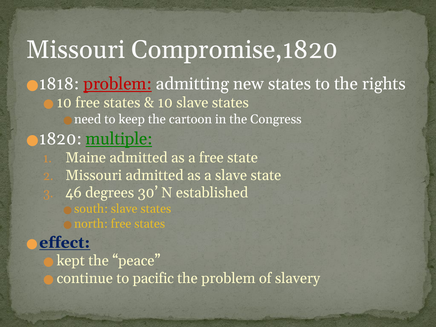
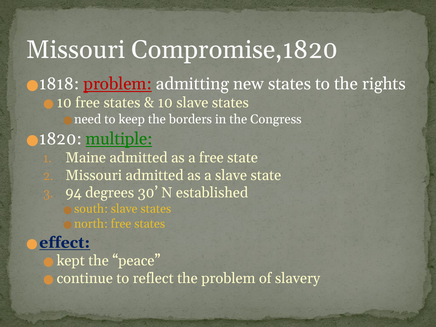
cartoon: cartoon -> borders
46: 46 -> 94
pacific: pacific -> reflect
